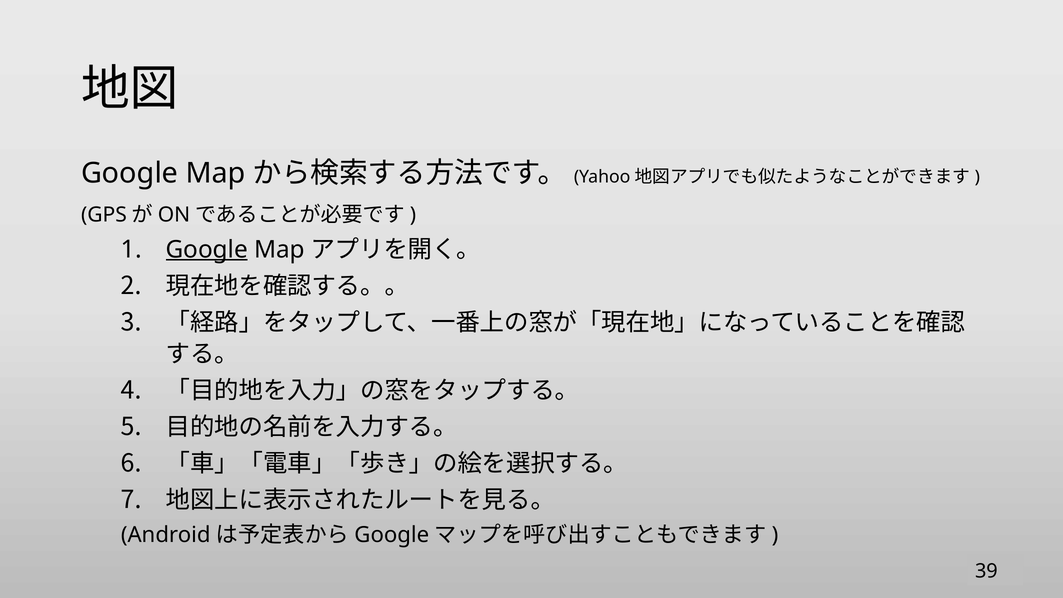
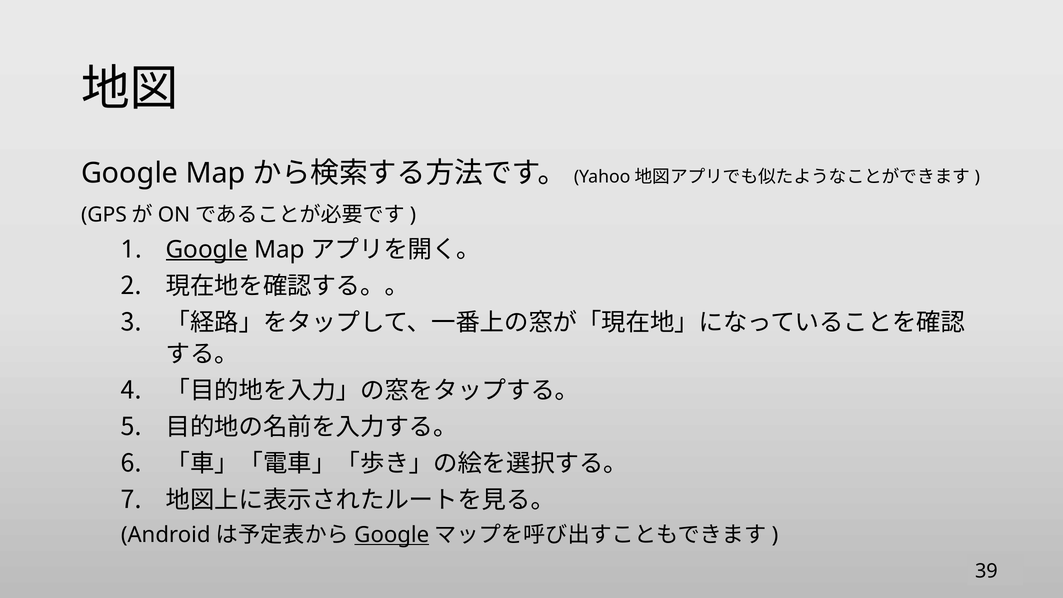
Google at (392, 535) underline: none -> present
